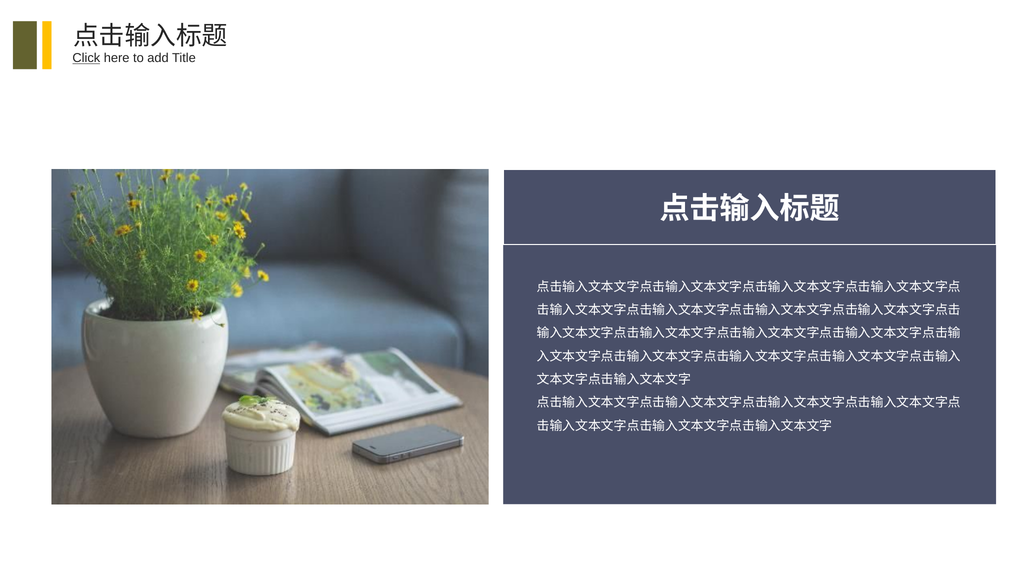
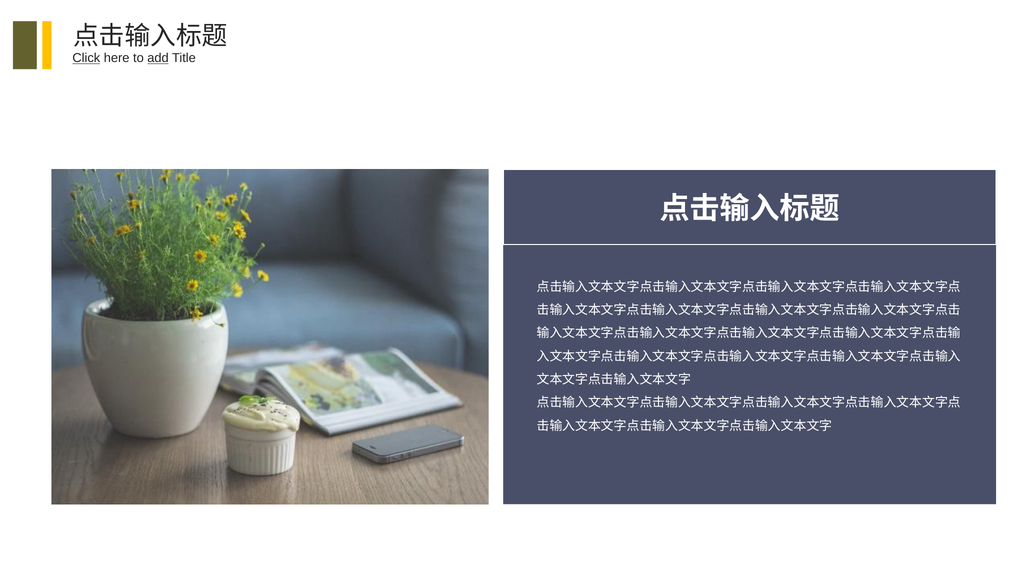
add underline: none -> present
